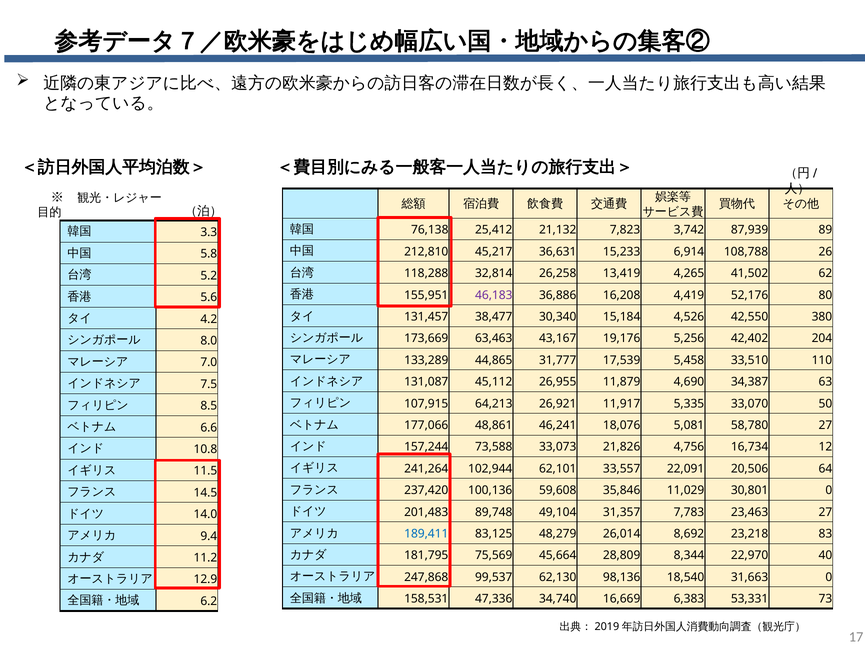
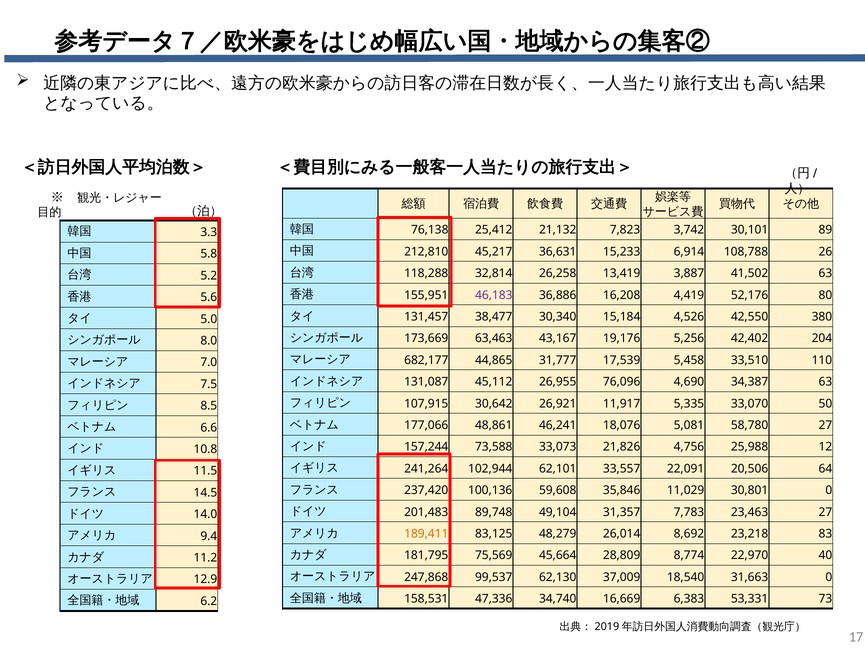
87,939: 87,939 -> 30,101
4,265: 4,265 -> 3,887
41,502 62: 62 -> 63
4.2: 4.2 -> 5.0
133,289: 133,289 -> 682,177
11,879: 11,879 -> 76,096
64,213: 64,213 -> 30,642
16,734: 16,734 -> 25,988
189,411 colour: blue -> orange
8,344: 8,344 -> 8,774
98,136: 98,136 -> 37,009
